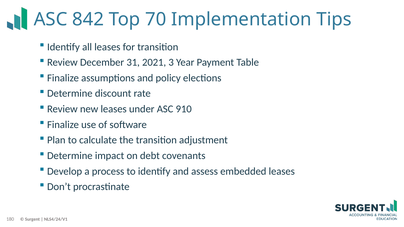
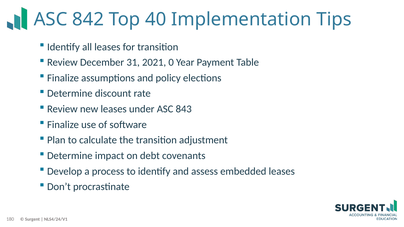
70: 70 -> 40
3: 3 -> 0
910: 910 -> 843
